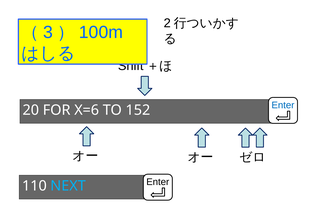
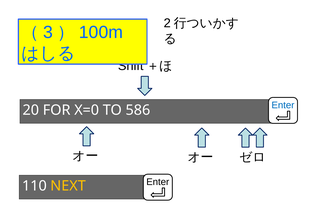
X=6: X=6 -> X=0
152: 152 -> 586
NEXT colour: light blue -> yellow
